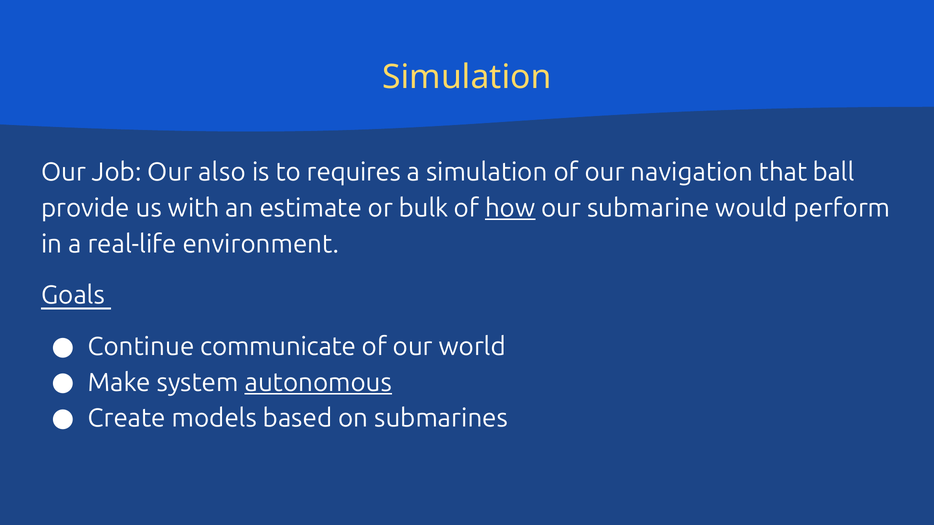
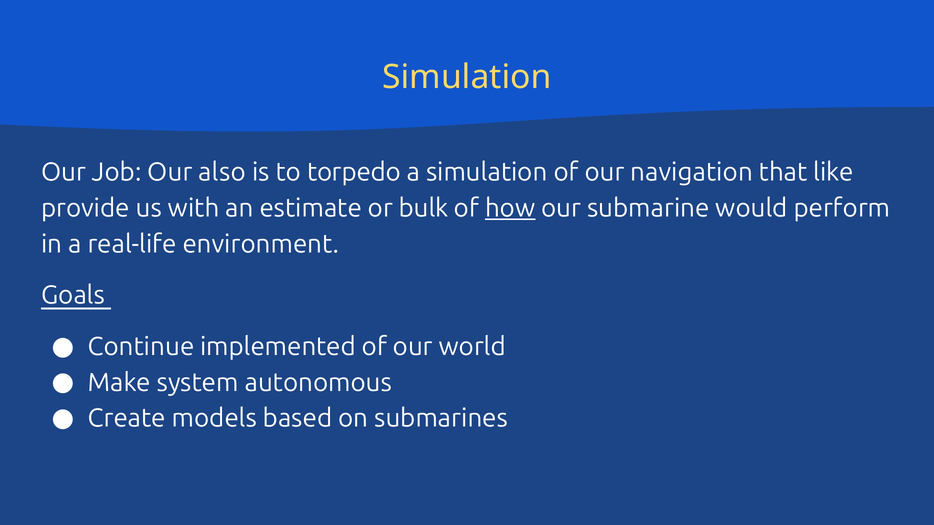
requires: requires -> torpedo
ball: ball -> like
communicate: communicate -> implemented
autonomous underline: present -> none
